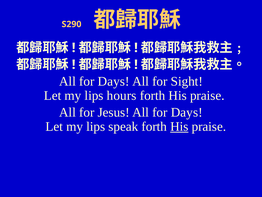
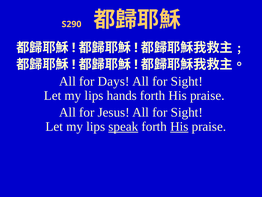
hours: hours -> hands
Jesus All for Days: Days -> Sight
speak underline: none -> present
